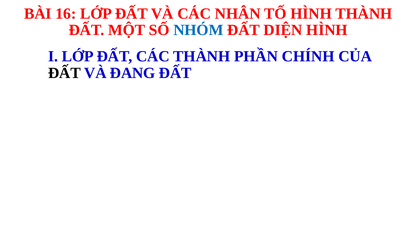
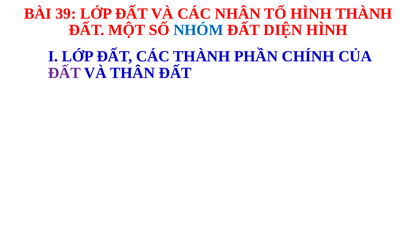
16: 16 -> 39
ĐẤT at (64, 73) colour: black -> purple
ĐANG: ĐANG -> THÂN
